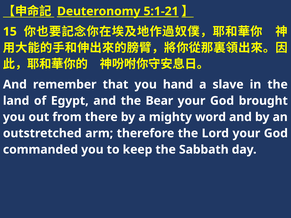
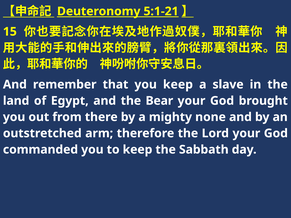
you hand: hand -> keep
word: word -> none
